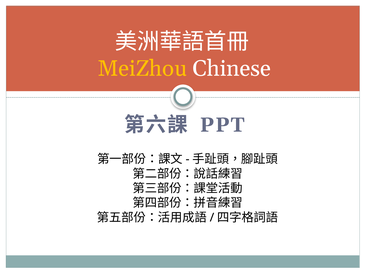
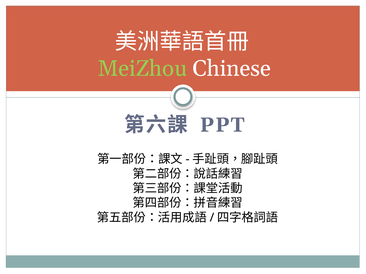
MeiZhou colour: yellow -> light green
